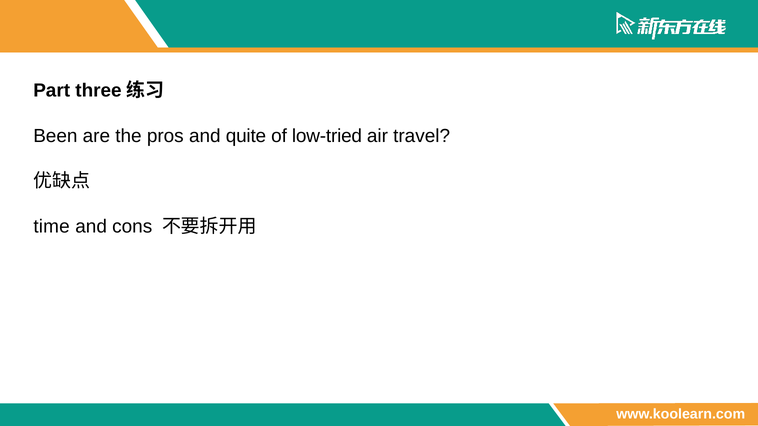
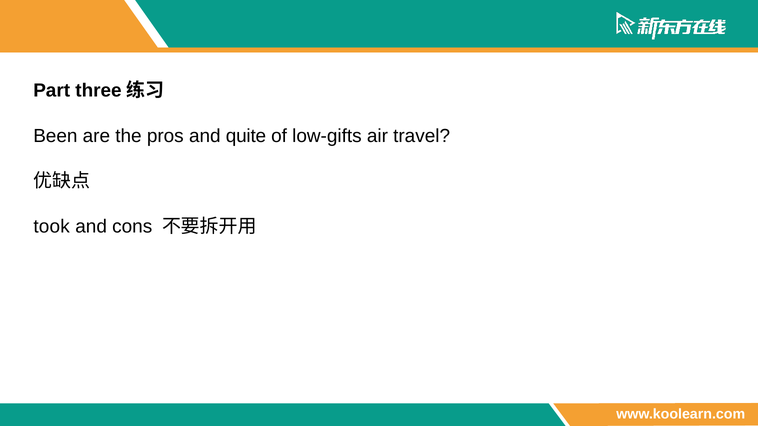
low-tried: low-tried -> low-gifts
time: time -> took
